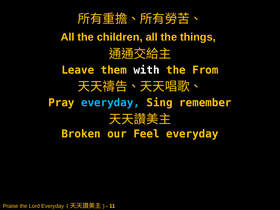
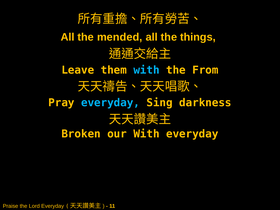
children: children -> mended
with at (146, 70) colour: white -> light blue
remember: remember -> darkness
our Feel: Feel -> With
